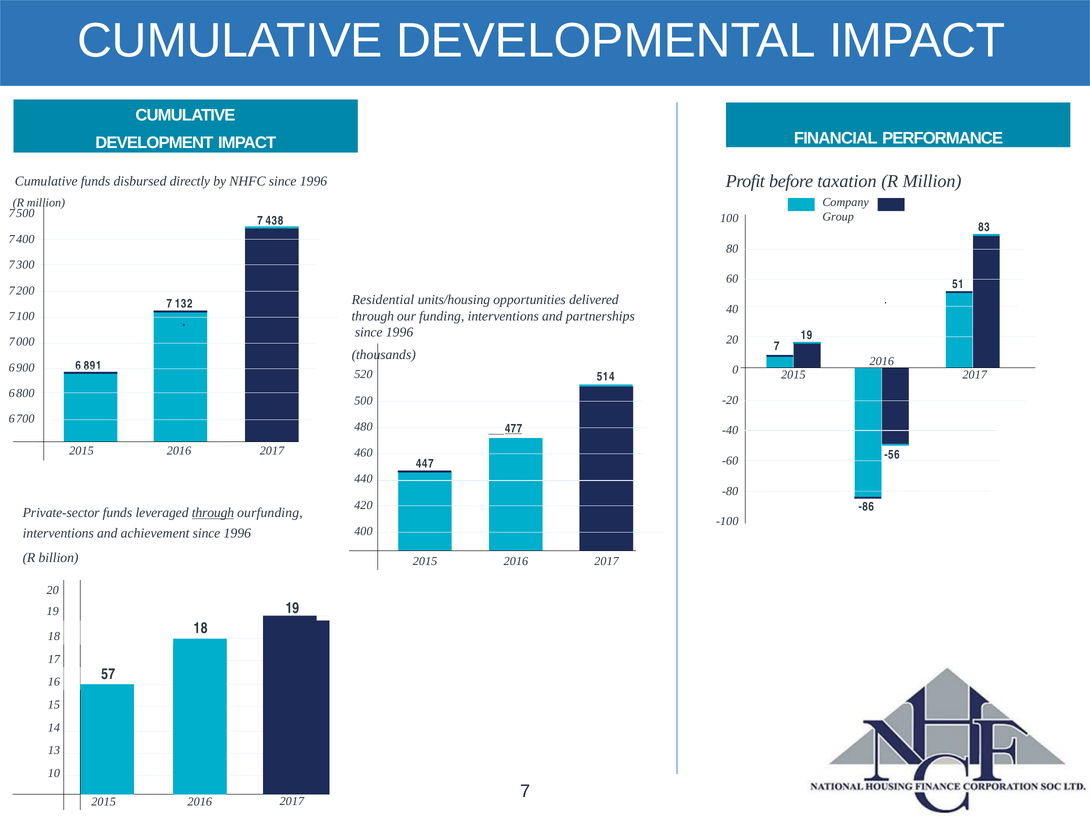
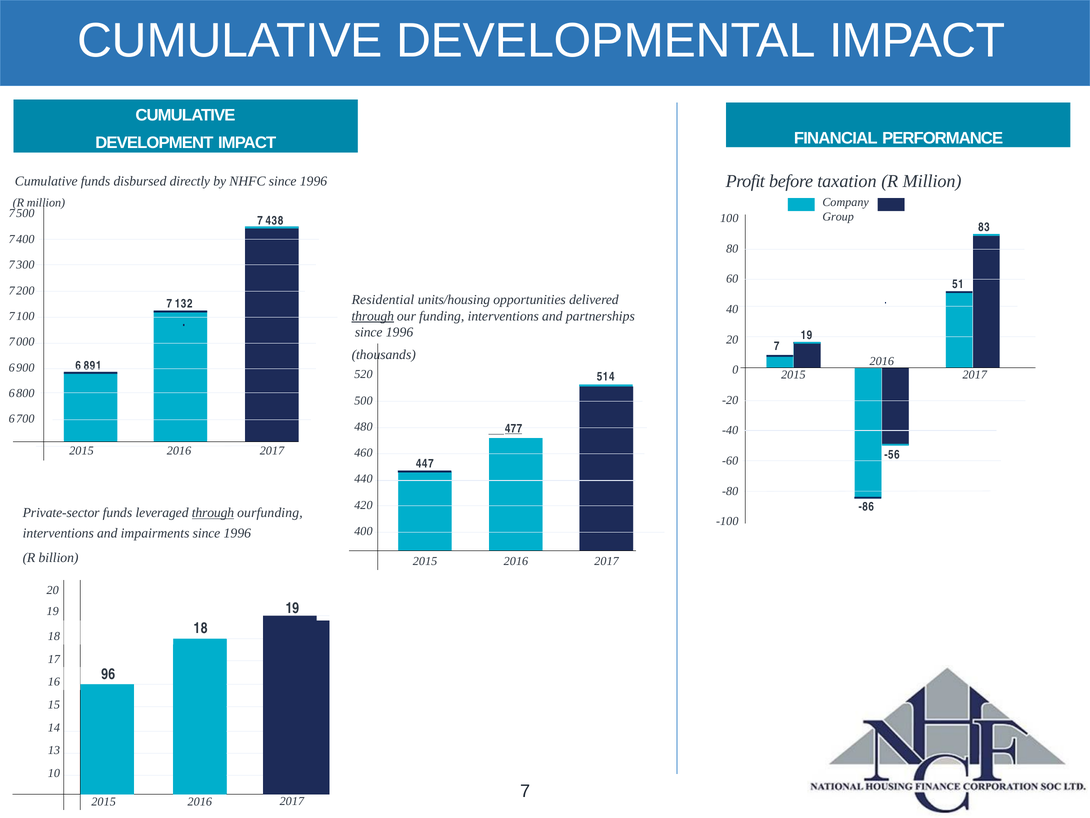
through at (373, 316) underline: none -> present
achievement: achievement -> impairments
57: 57 -> 96
